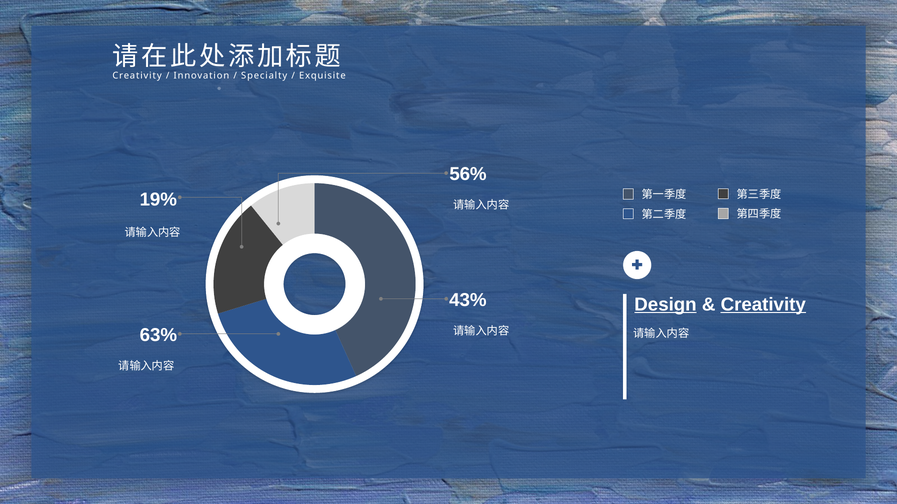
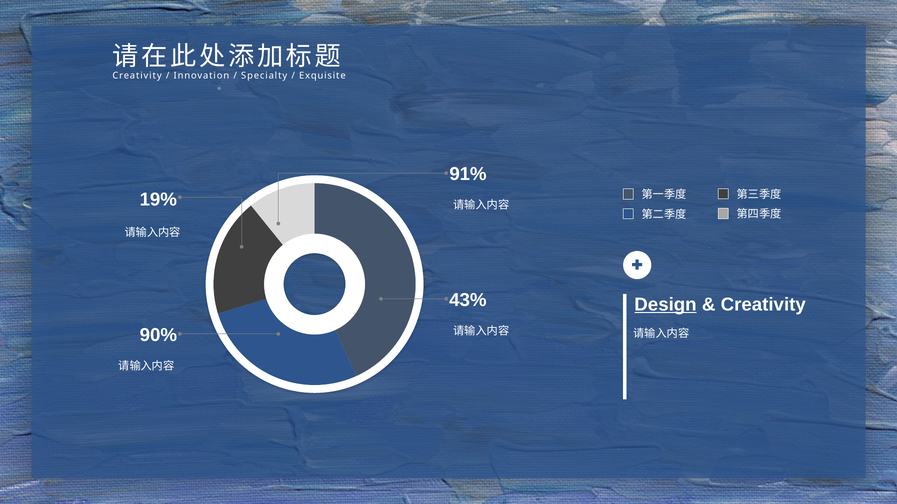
56%: 56% -> 91%
Creativity at (763, 305) underline: present -> none
63%: 63% -> 90%
